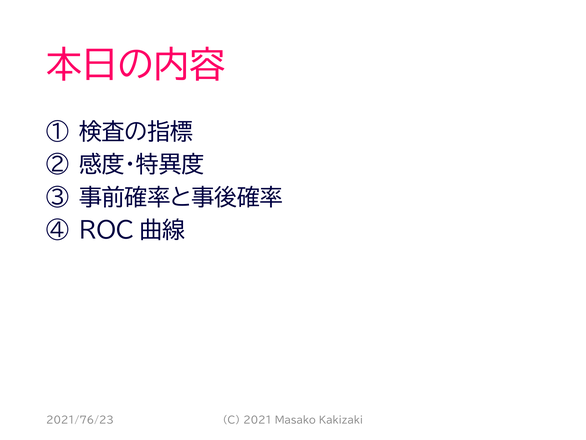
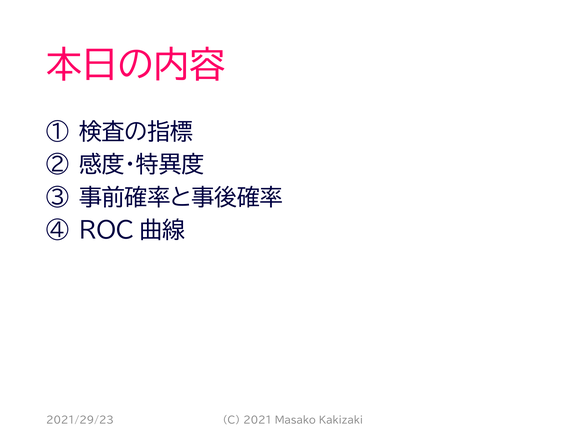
2021/76/23: 2021/76/23 -> 2021/29/23
